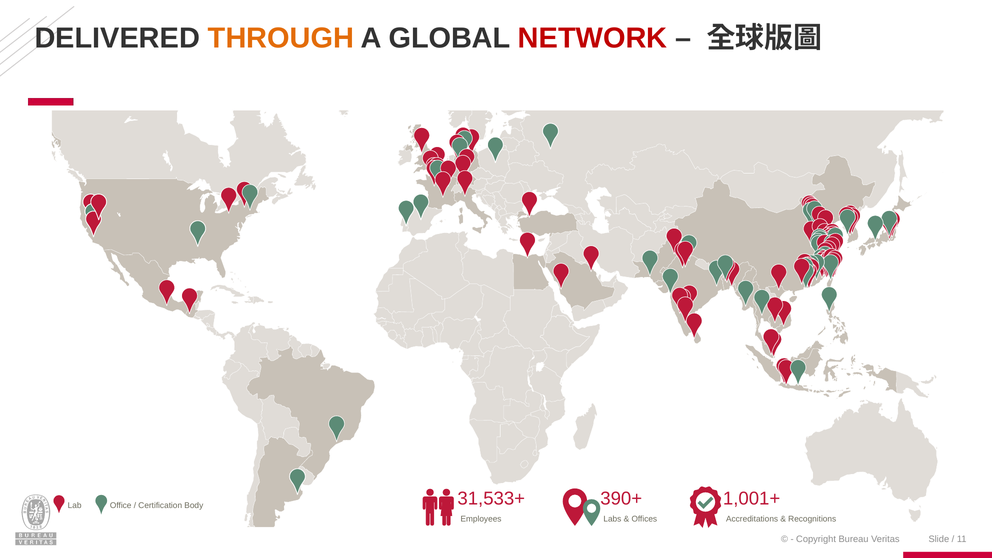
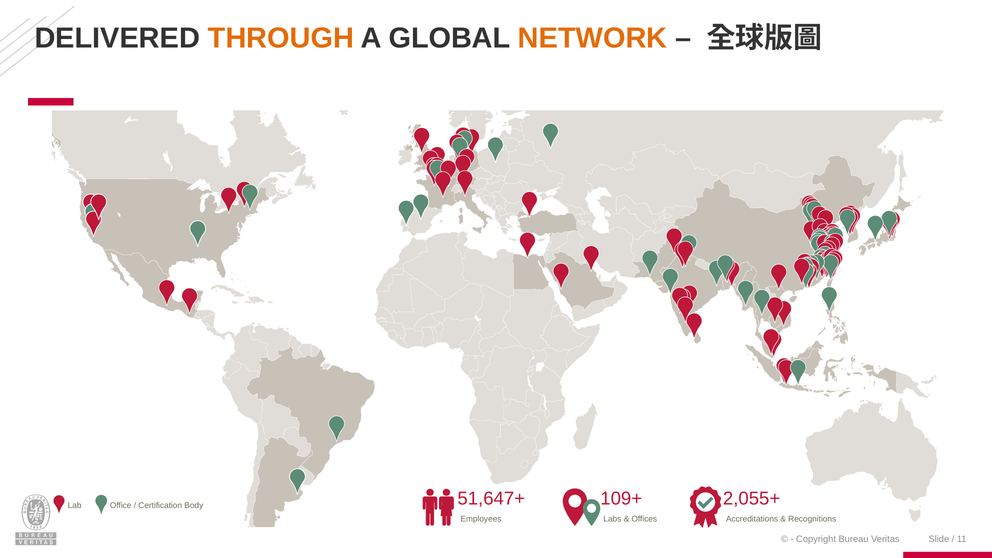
NETWORK colour: red -> orange
390+: 390+ -> 109+
1,001+: 1,001+ -> 2,055+
31,533+: 31,533+ -> 51,647+
